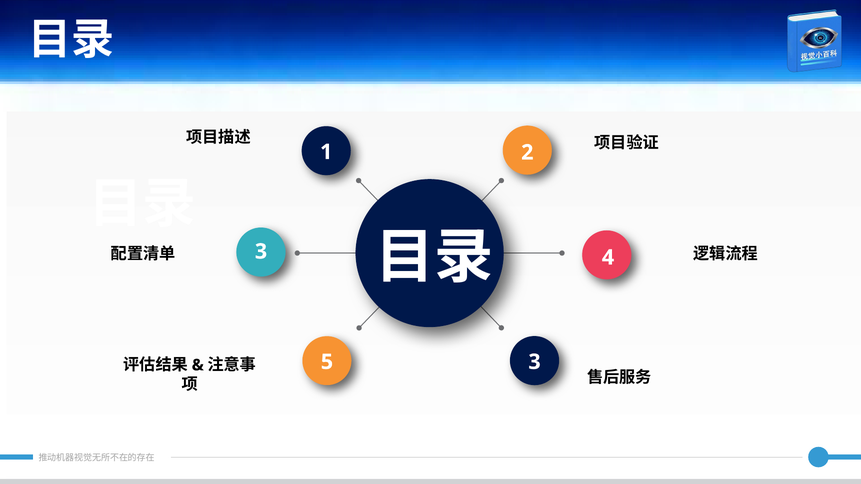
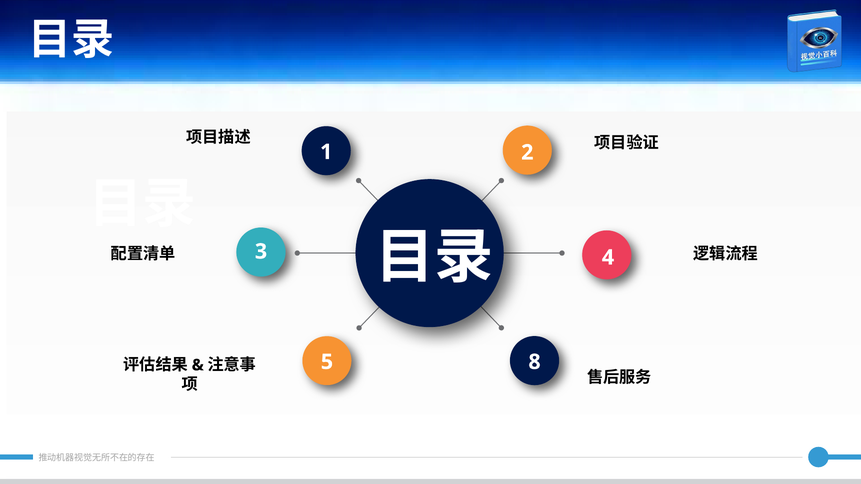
5 3: 3 -> 8
